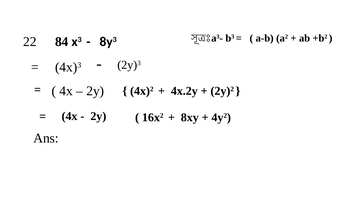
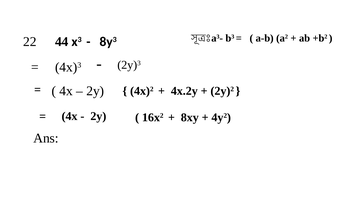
84: 84 -> 44
